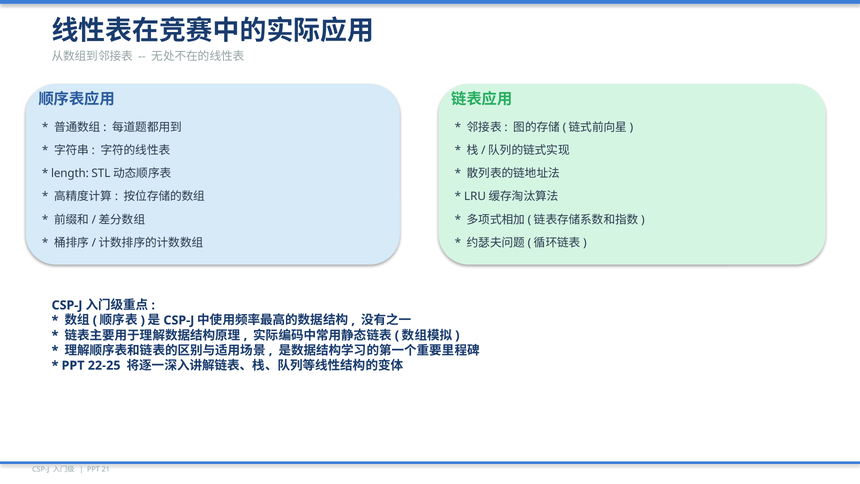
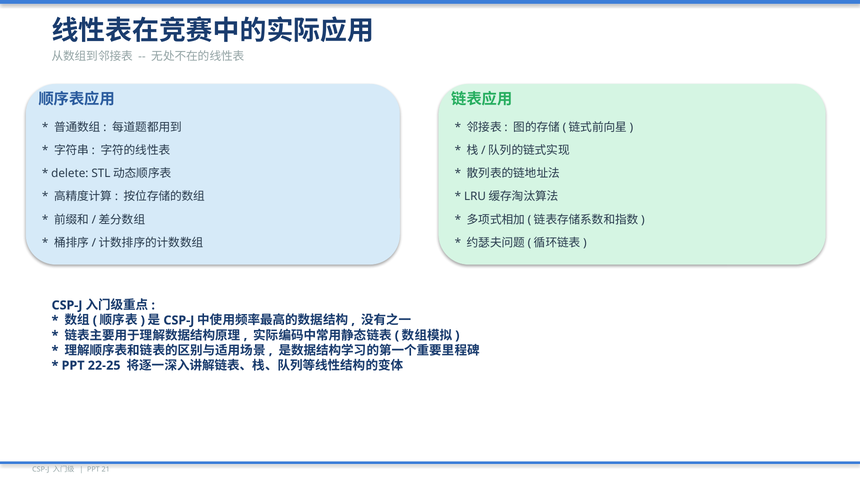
length: length -> delete
